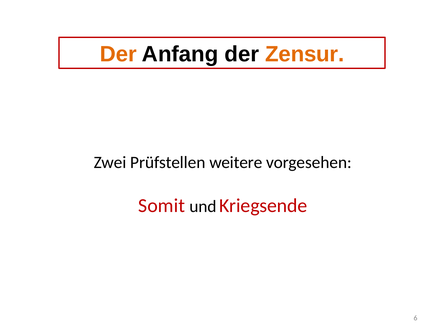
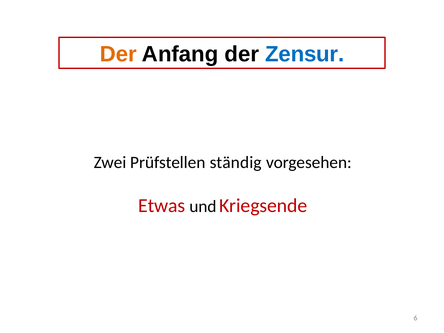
Zensur colour: orange -> blue
weitere: weitere -> ständig
Somit: Somit -> Etwas
